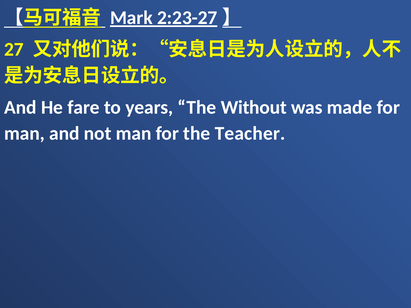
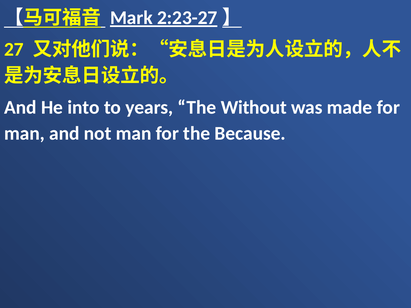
fare: fare -> into
Teacher: Teacher -> Because
